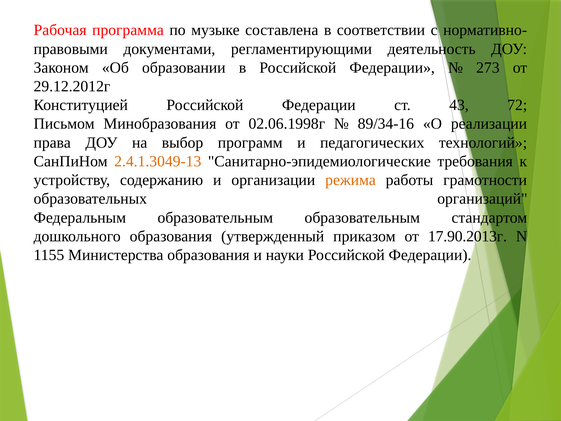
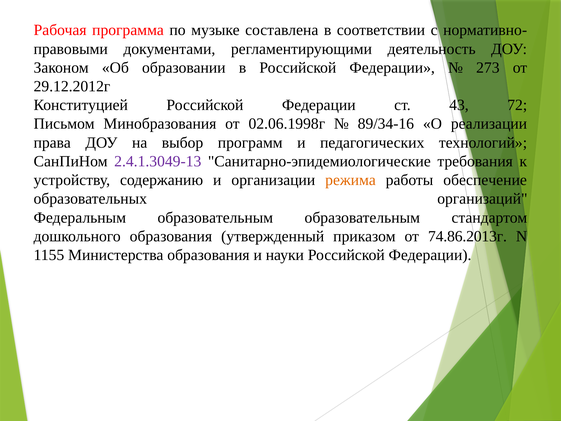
2.4.1.3049-13 colour: orange -> purple
грамотности: грамотности -> обеспечение
17.90.2013г: 17.90.2013г -> 74.86.2013г
